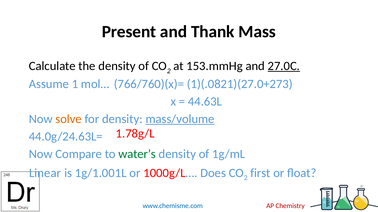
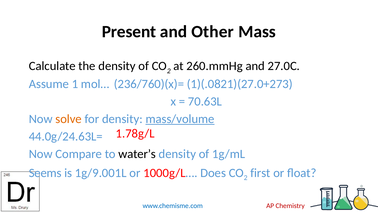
Thank: Thank -> Other
153.mmHg: 153.mmHg -> 260.mmHg
27.0C underline: present -> none
766/760)(x)=: 766/760)(x)= -> 236/760)(x)=
44.63L: 44.63L -> 70.63L
water’s colour: green -> black
Linear: Linear -> Seems
1g/1.001L: 1g/1.001L -> 1g/9.001L
